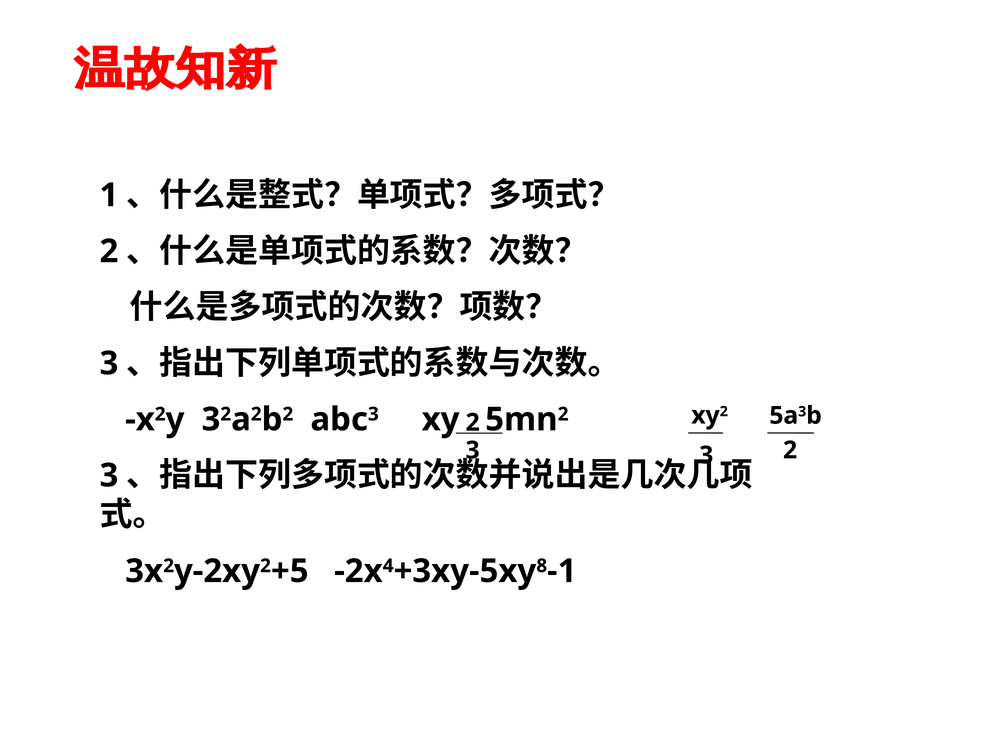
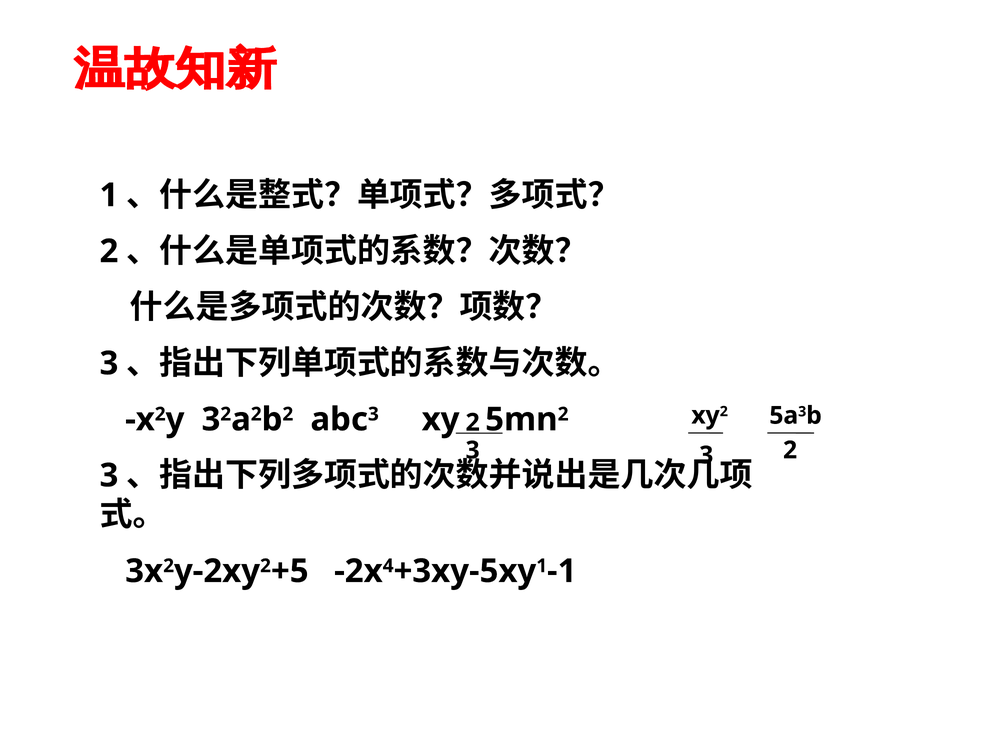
8 at (542, 566): 8 -> 1
